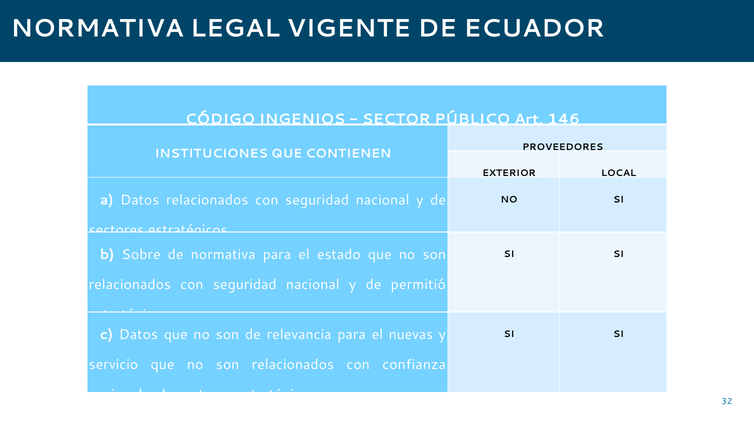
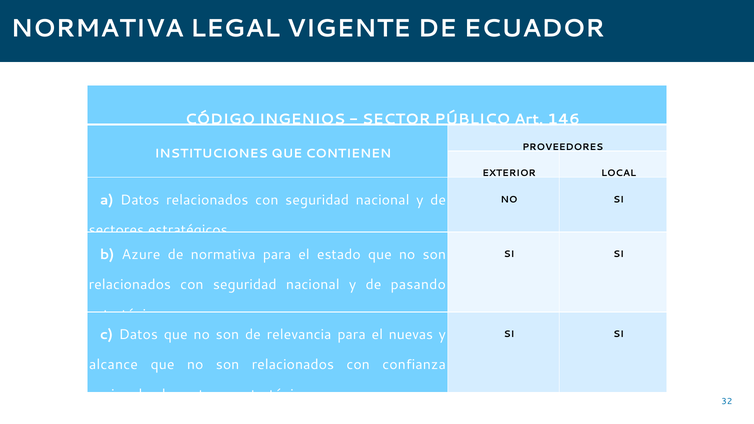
Sobre: Sobre -> Azure
permitió: permitió -> pasando
servicio: servicio -> alcance
